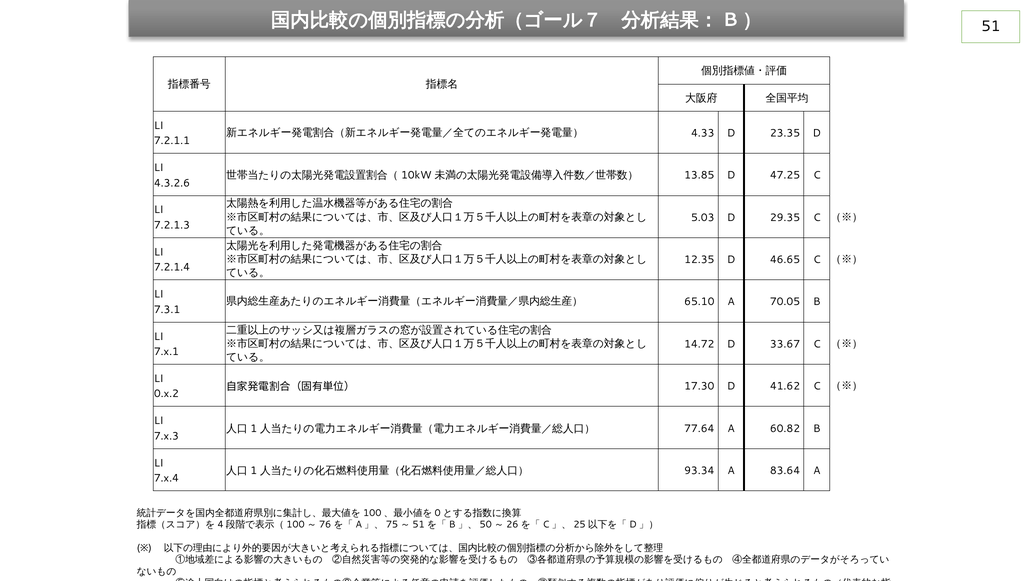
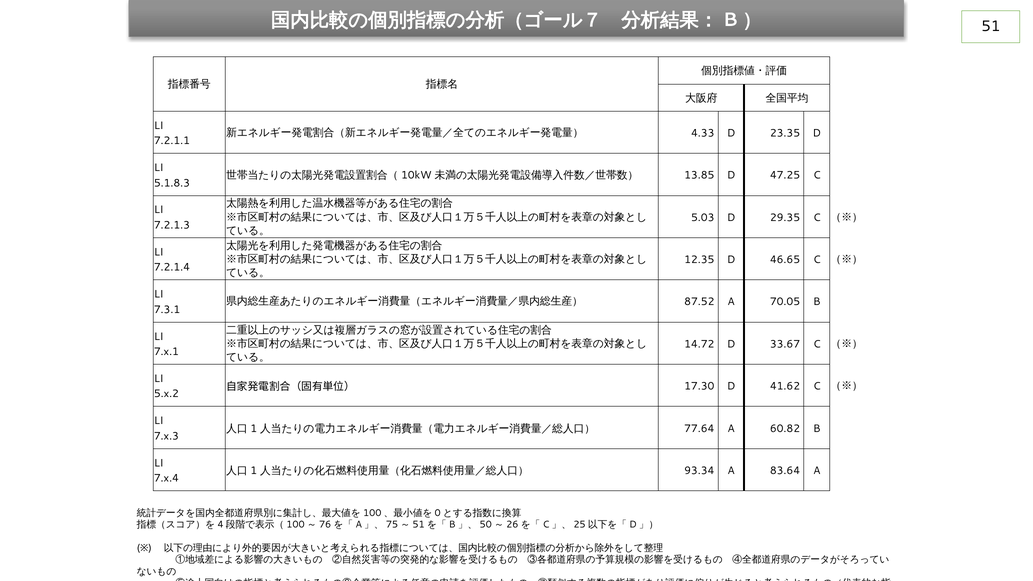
4.3.2.6: 4.3.2.6 -> 5.1.8.3
65.10: 65.10 -> 87.52
0.x.2: 0.x.2 -> 5.x.2
